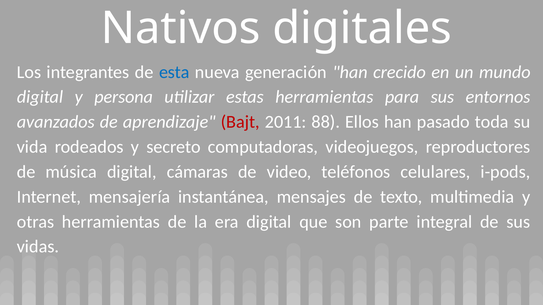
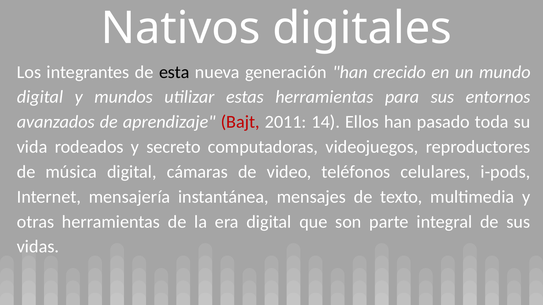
esta colour: blue -> black
persona: persona -> mundos
88: 88 -> 14
